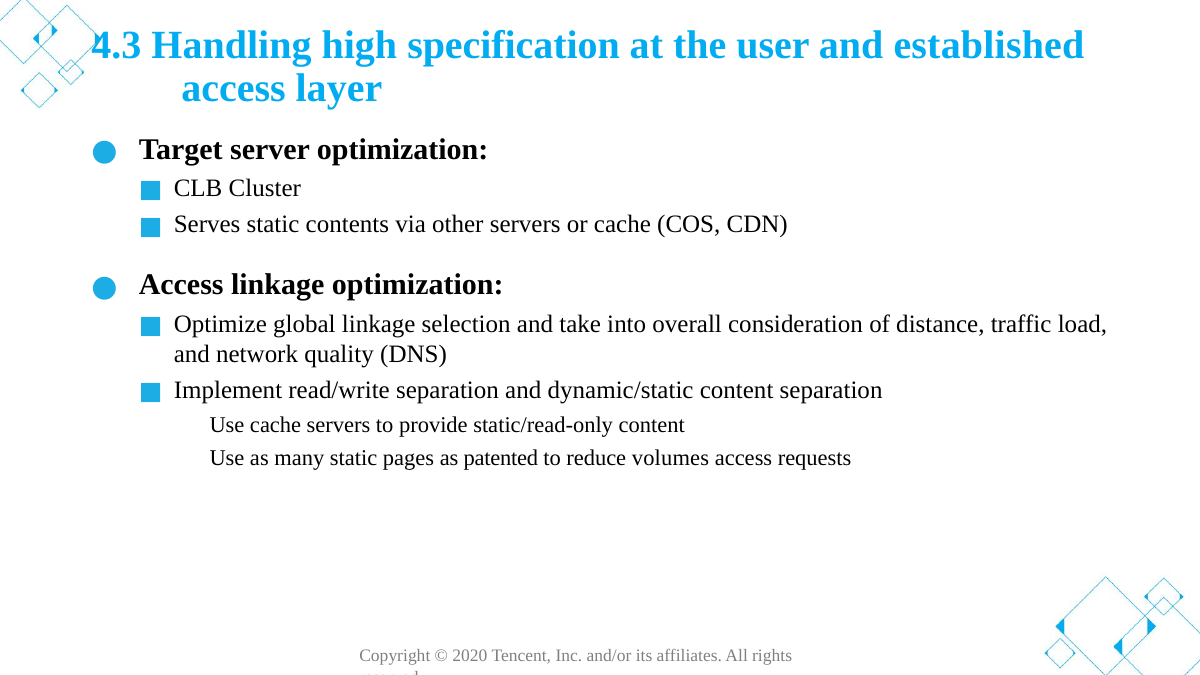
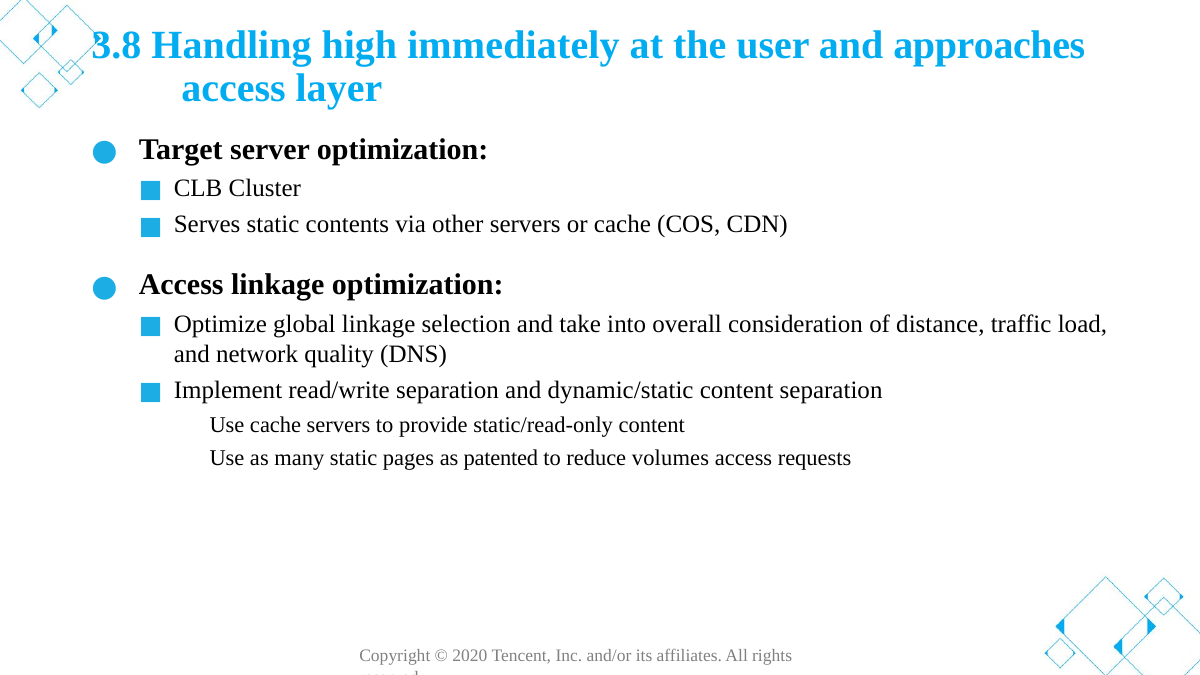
4.3: 4.3 -> 3.8
specification: specification -> immediately
established: established -> approaches
